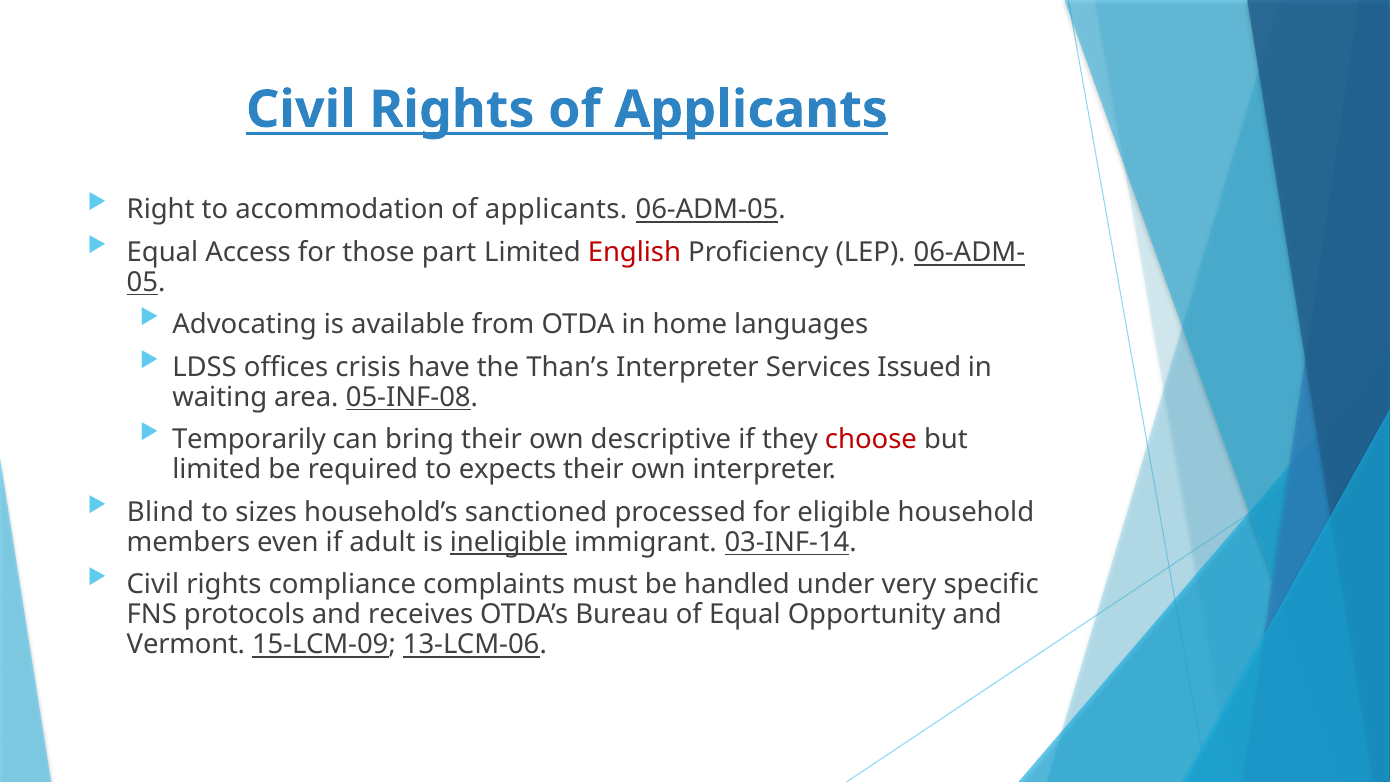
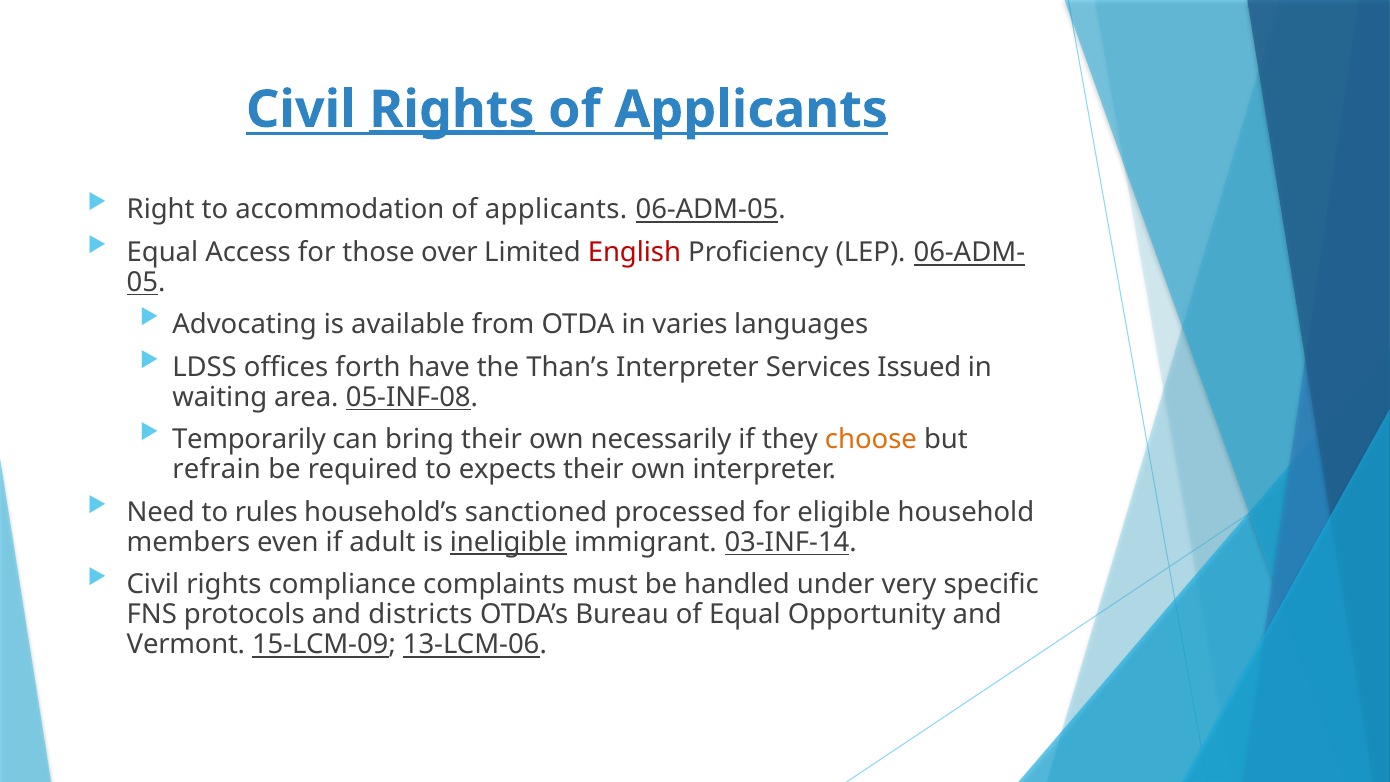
Rights at (452, 110) underline: none -> present
part: part -> over
home: home -> varies
crisis: crisis -> forth
descriptive: descriptive -> necessarily
choose colour: red -> orange
limited at (217, 470): limited -> refrain
Blind: Blind -> Need
sizes: sizes -> rules
receives: receives -> districts
